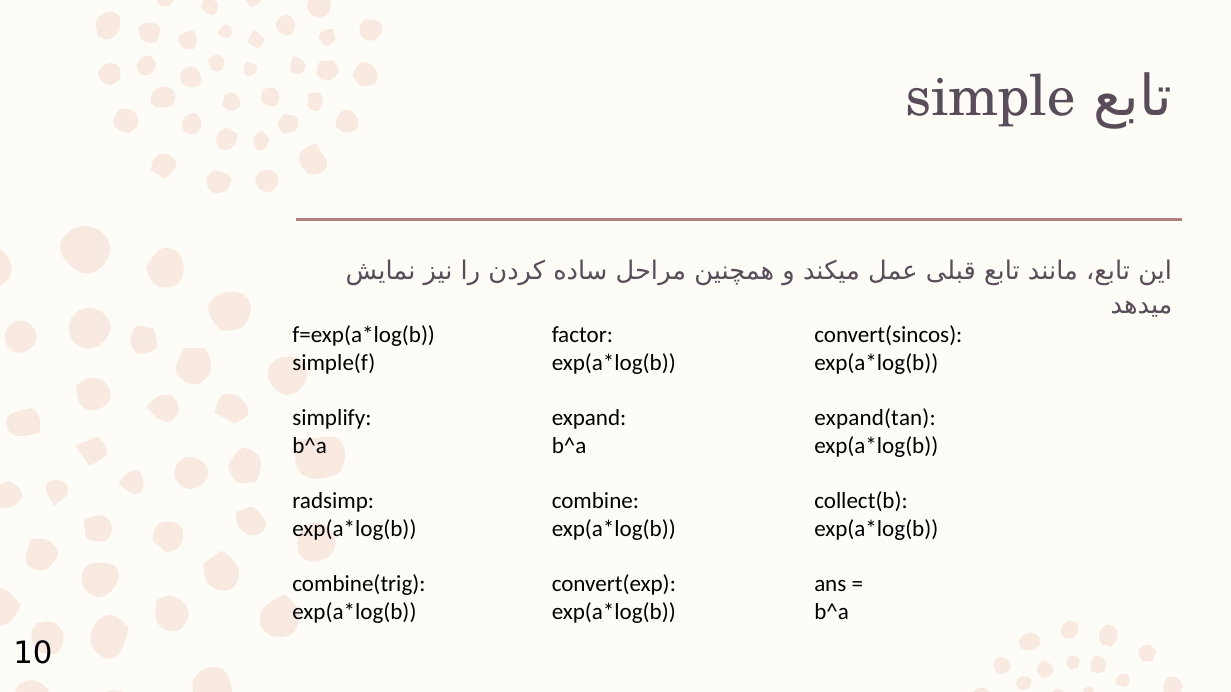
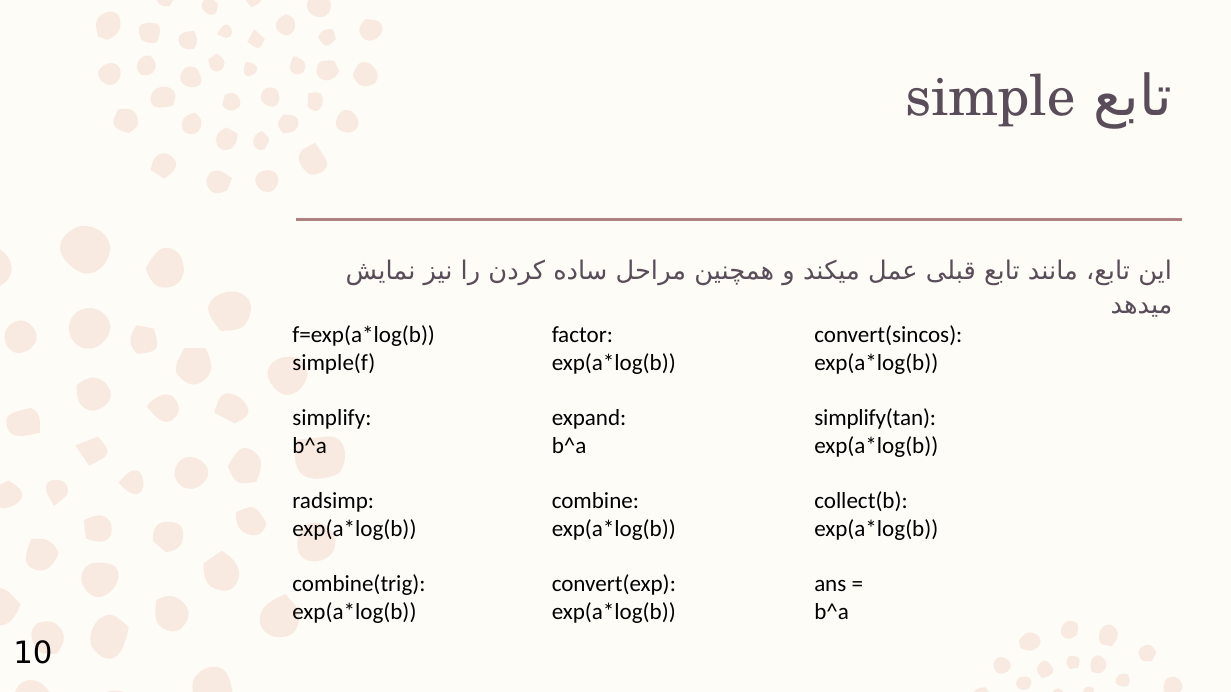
expand(tan: expand(tan -> simplify(tan
